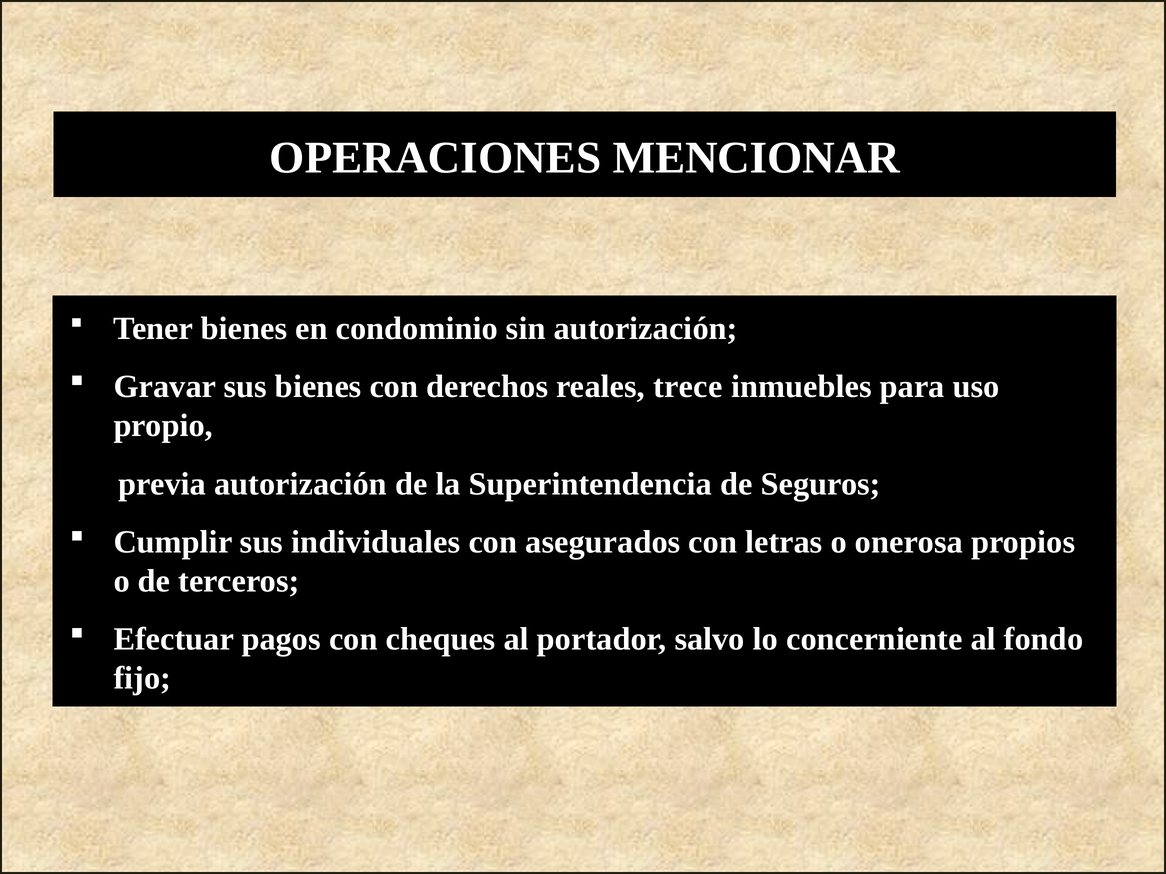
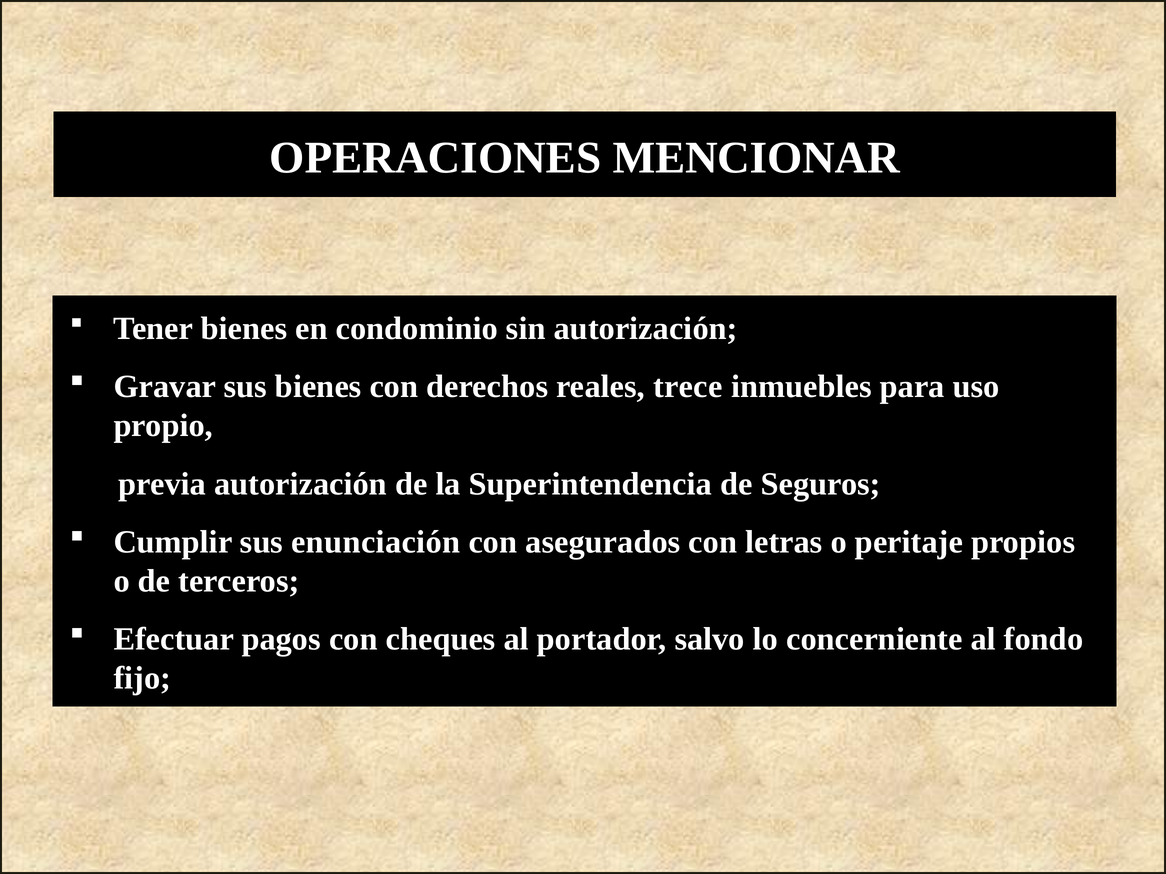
individuales: individuales -> enunciación
onerosa: onerosa -> peritaje
